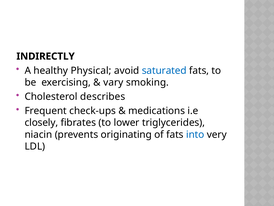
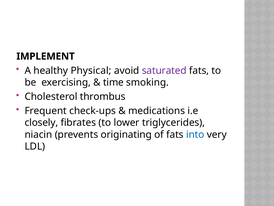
INDIRECTLY: INDIRECTLY -> IMPLEMENT
saturated colour: blue -> purple
vary: vary -> time
describes: describes -> thrombus
